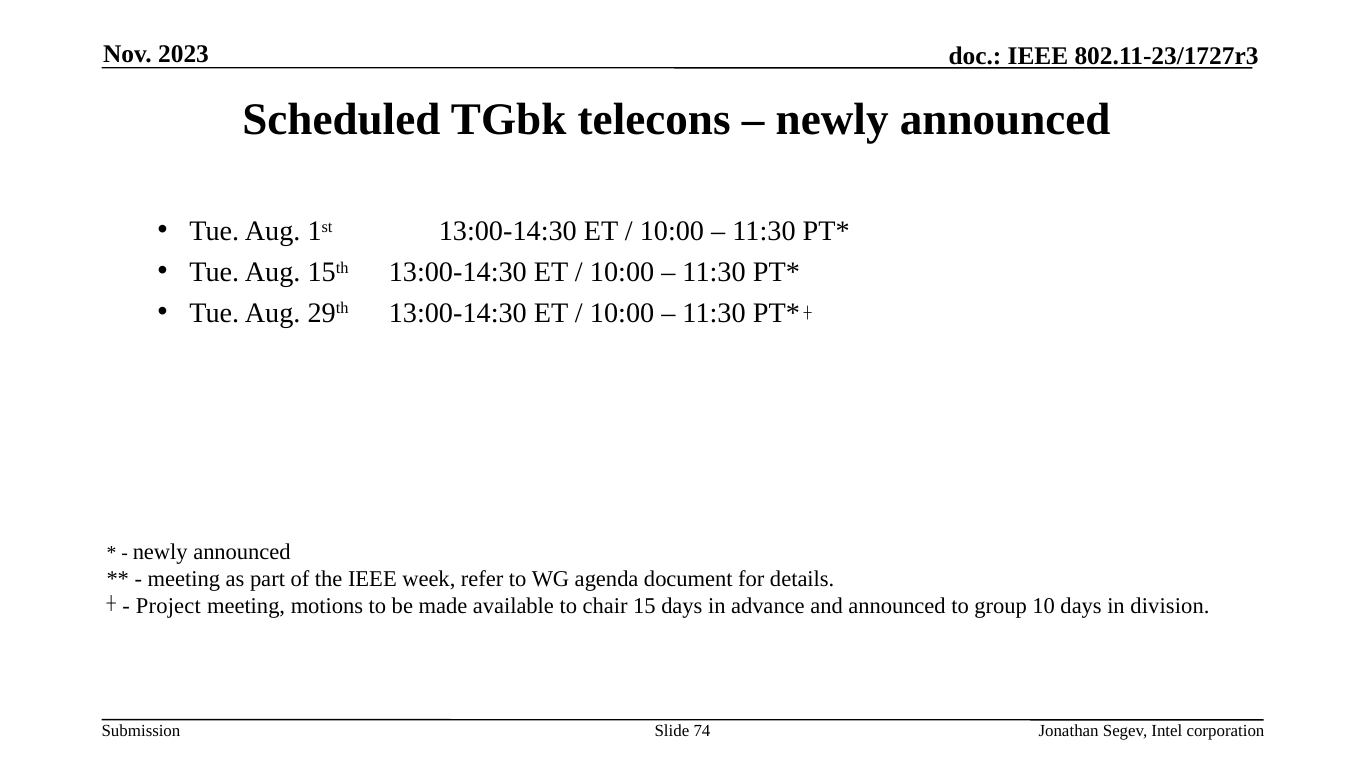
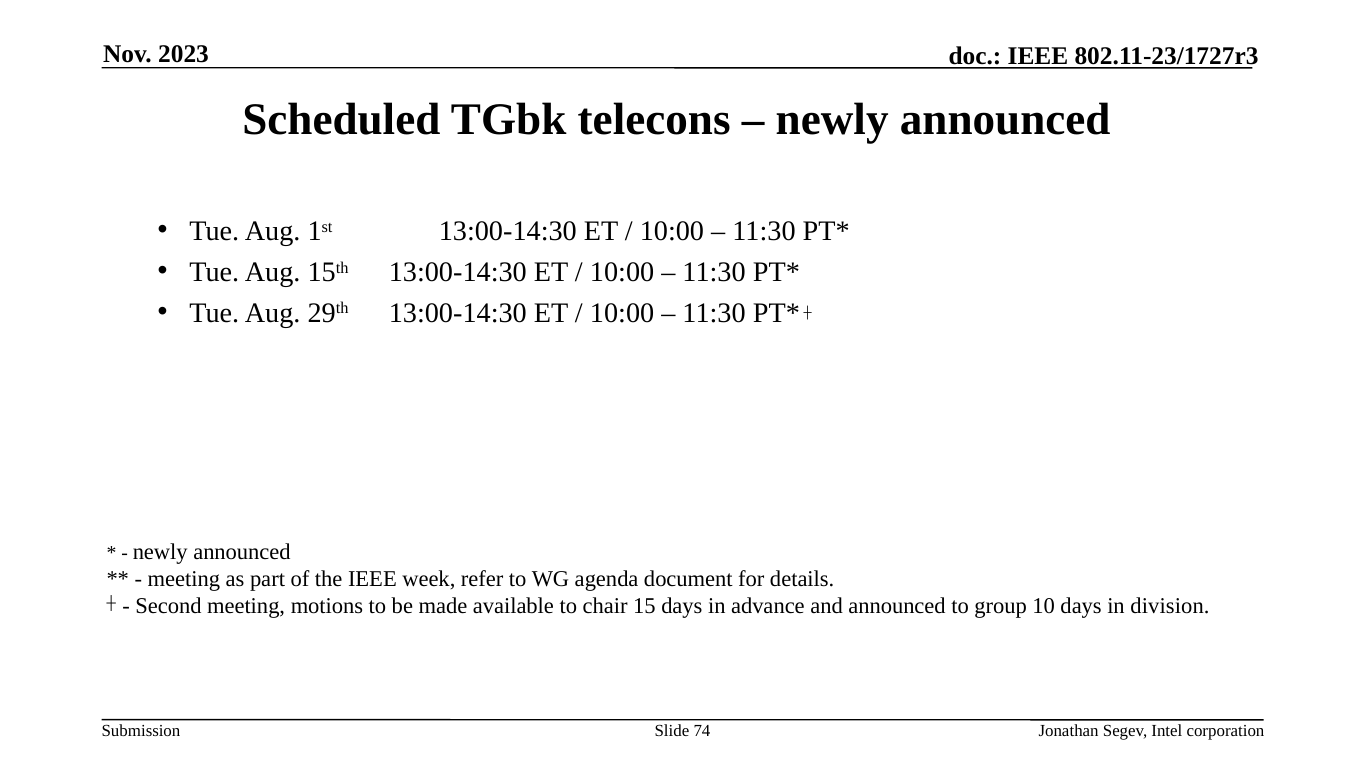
Project: Project -> Second
